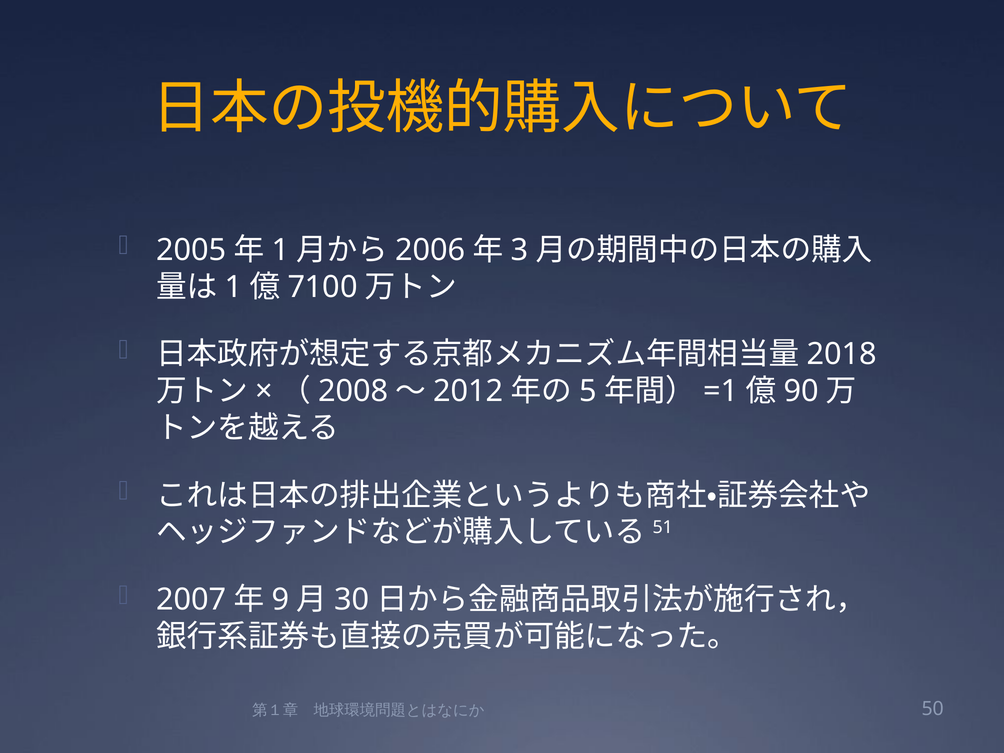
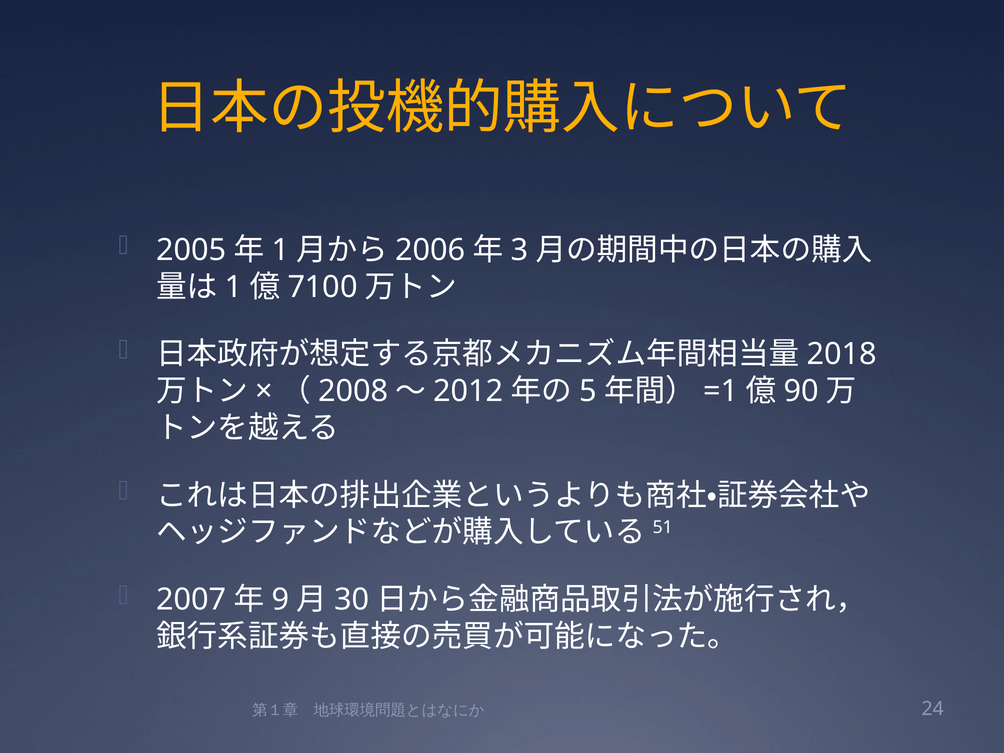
50: 50 -> 24
